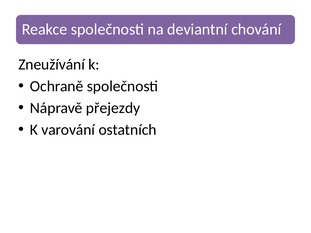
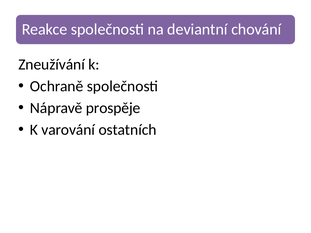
přejezdy: přejezdy -> prospěje
